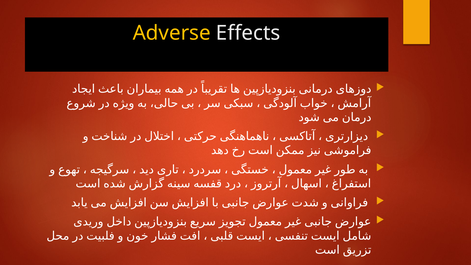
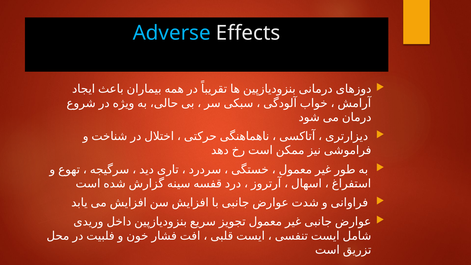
Adverse colour: yellow -> light blue
